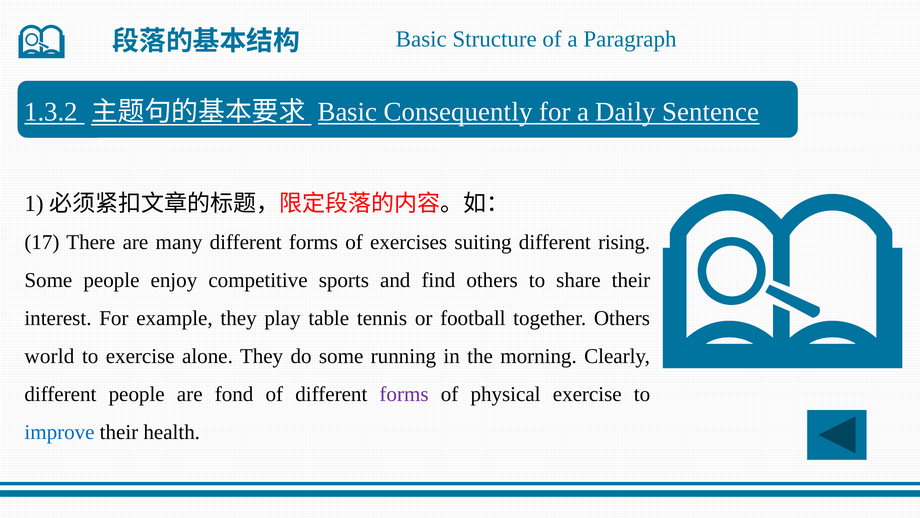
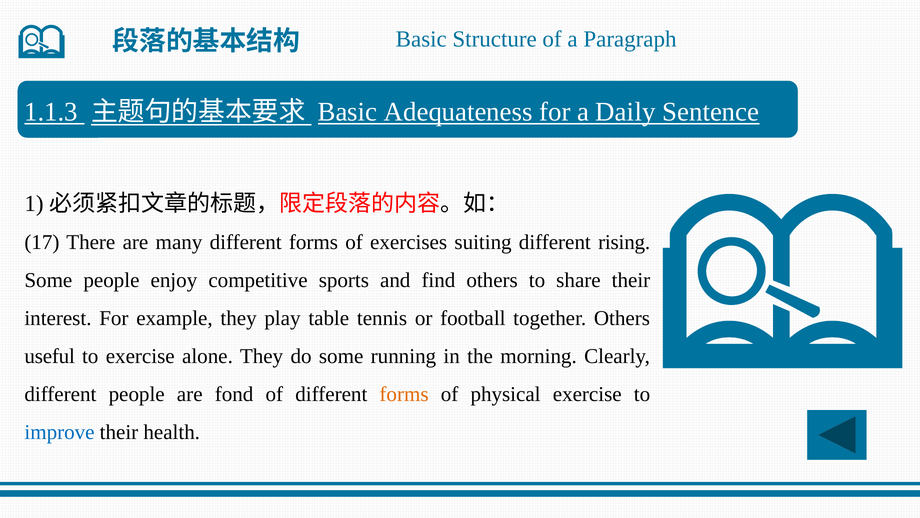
1.3.2: 1.3.2 -> 1.1.3
Consequently: Consequently -> Adequateness
world: world -> useful
forms at (404, 394) colour: purple -> orange
